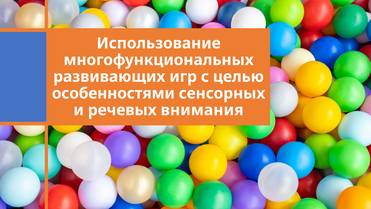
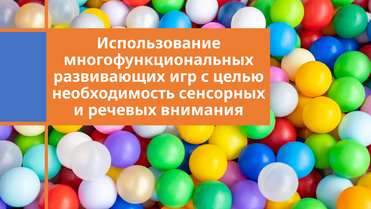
особенностями: особенностями -> необходимость
